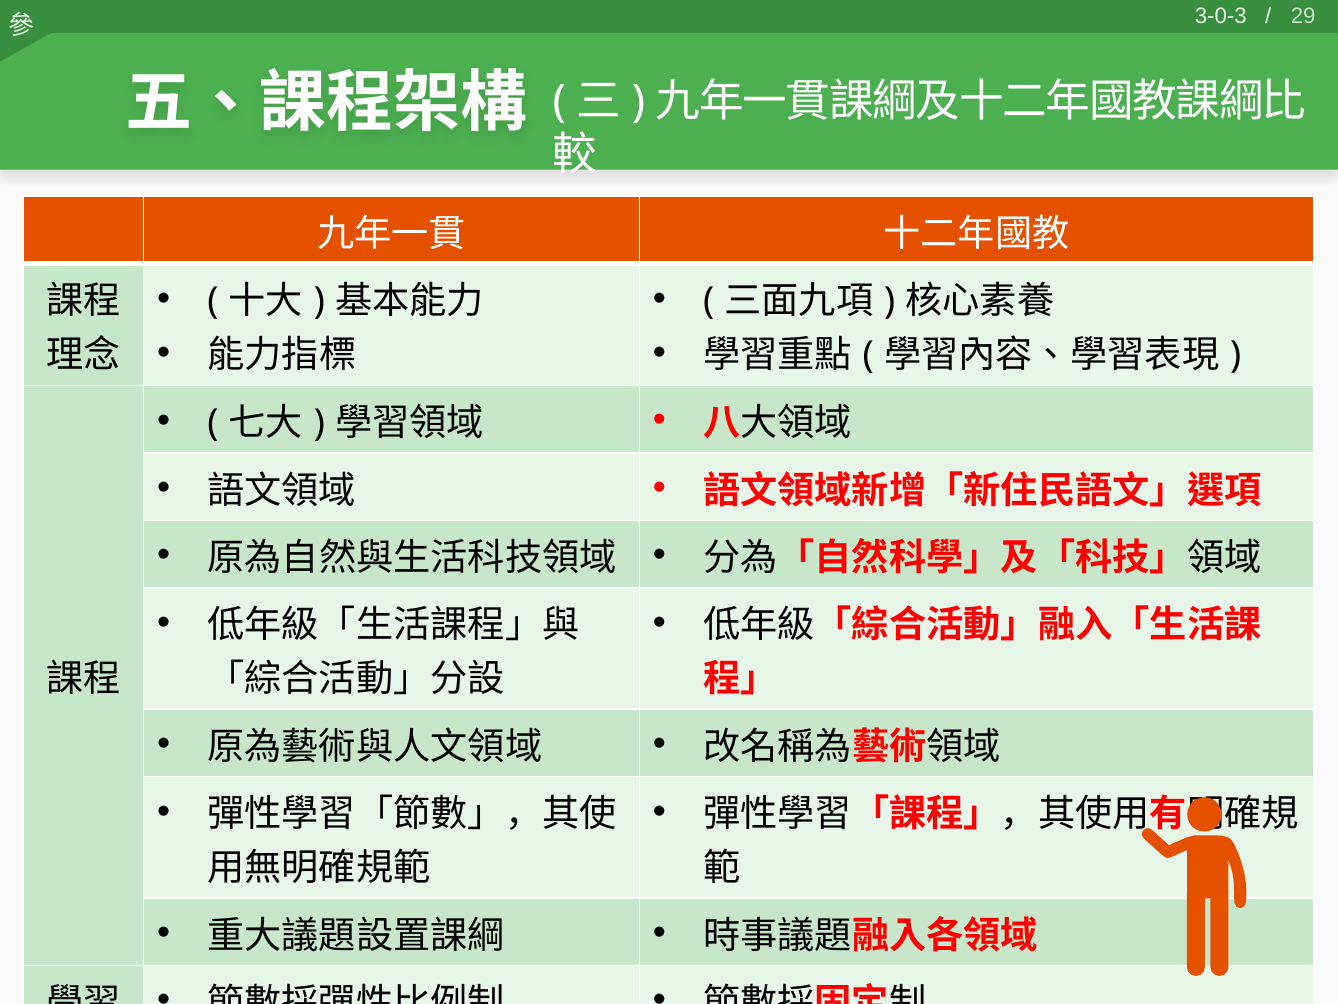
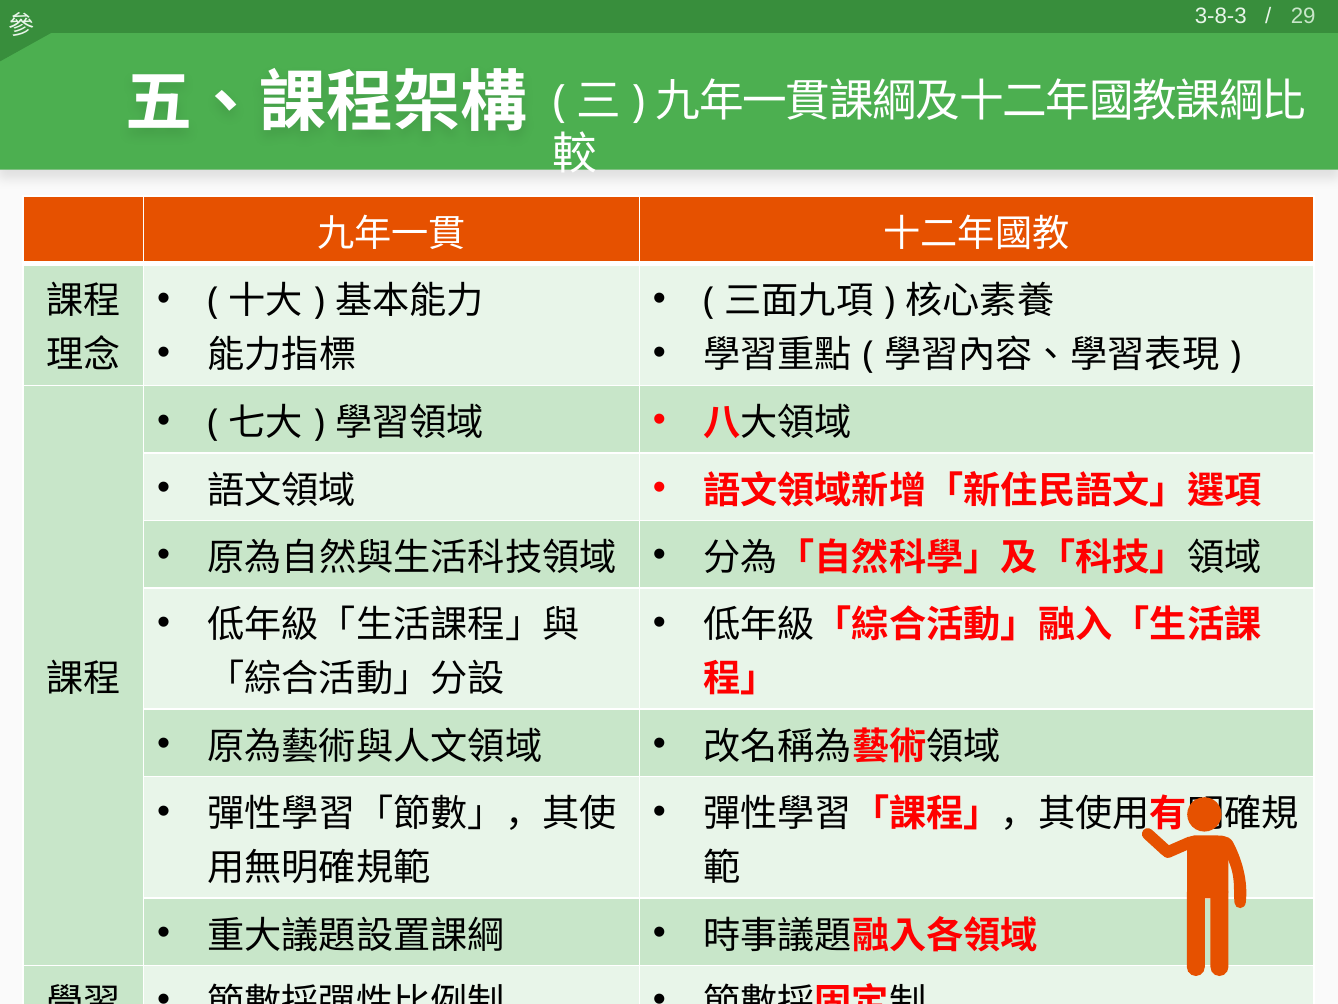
3-0-3: 3-0-3 -> 3-8-3
